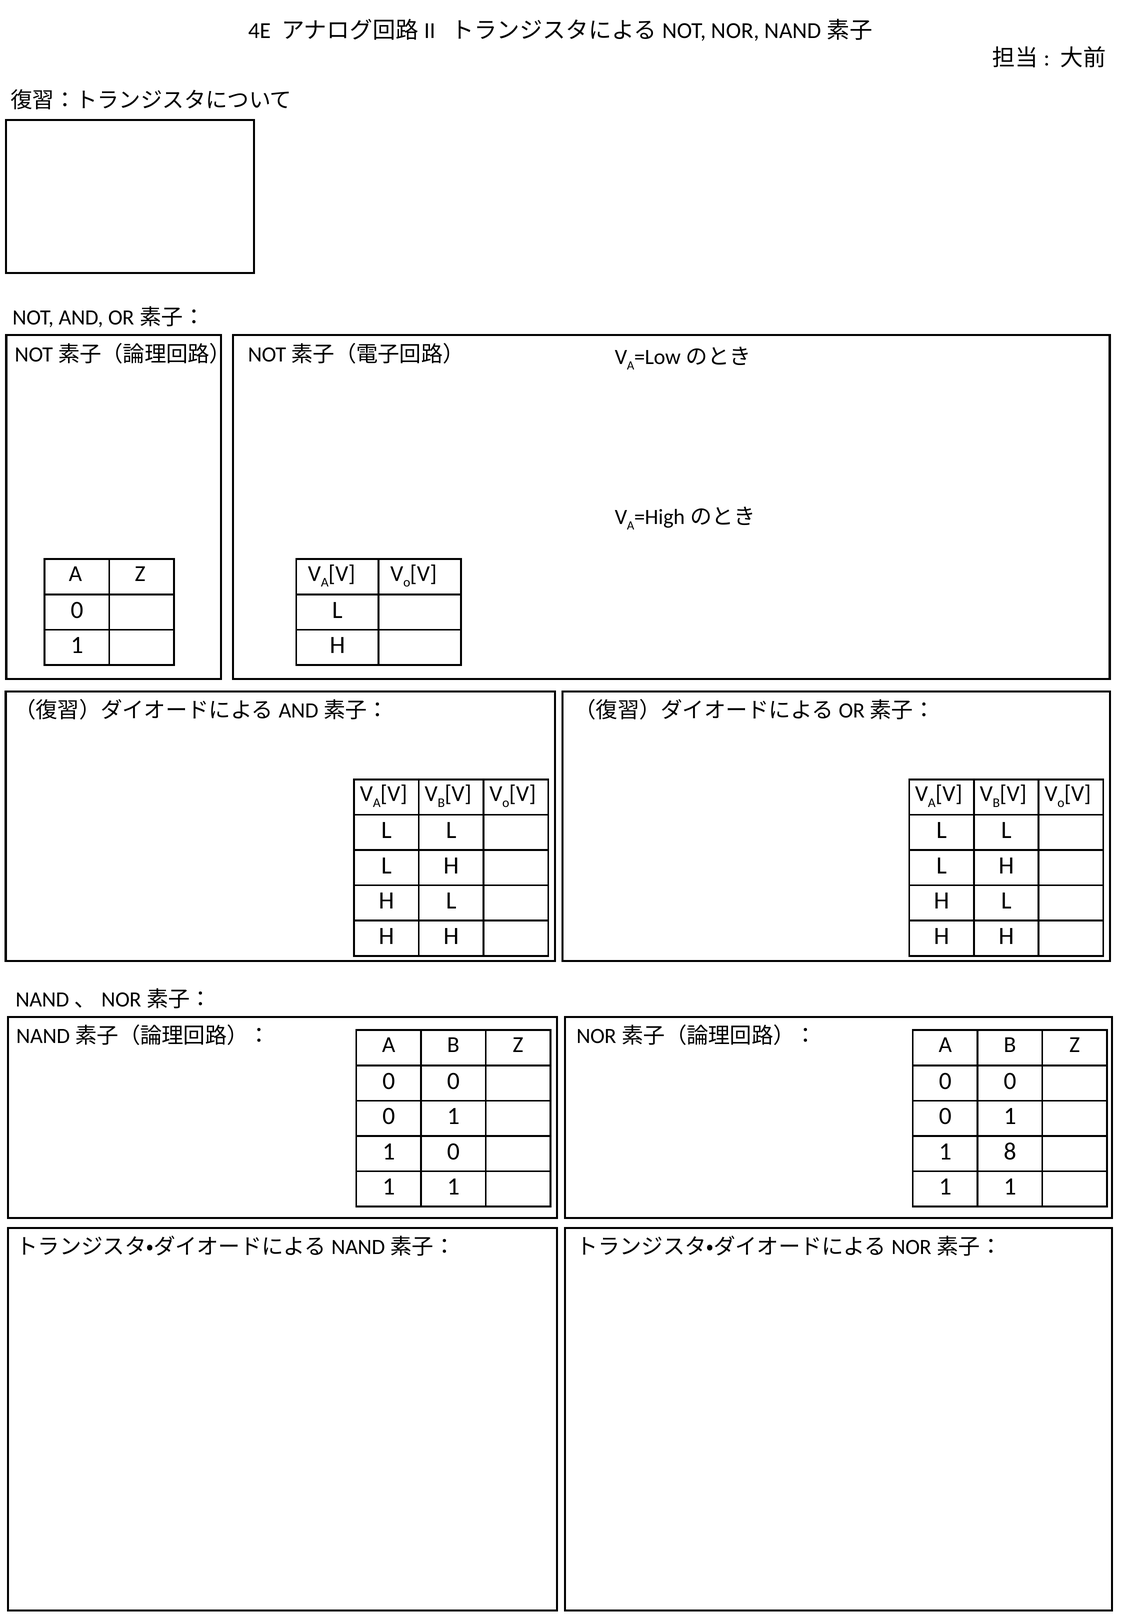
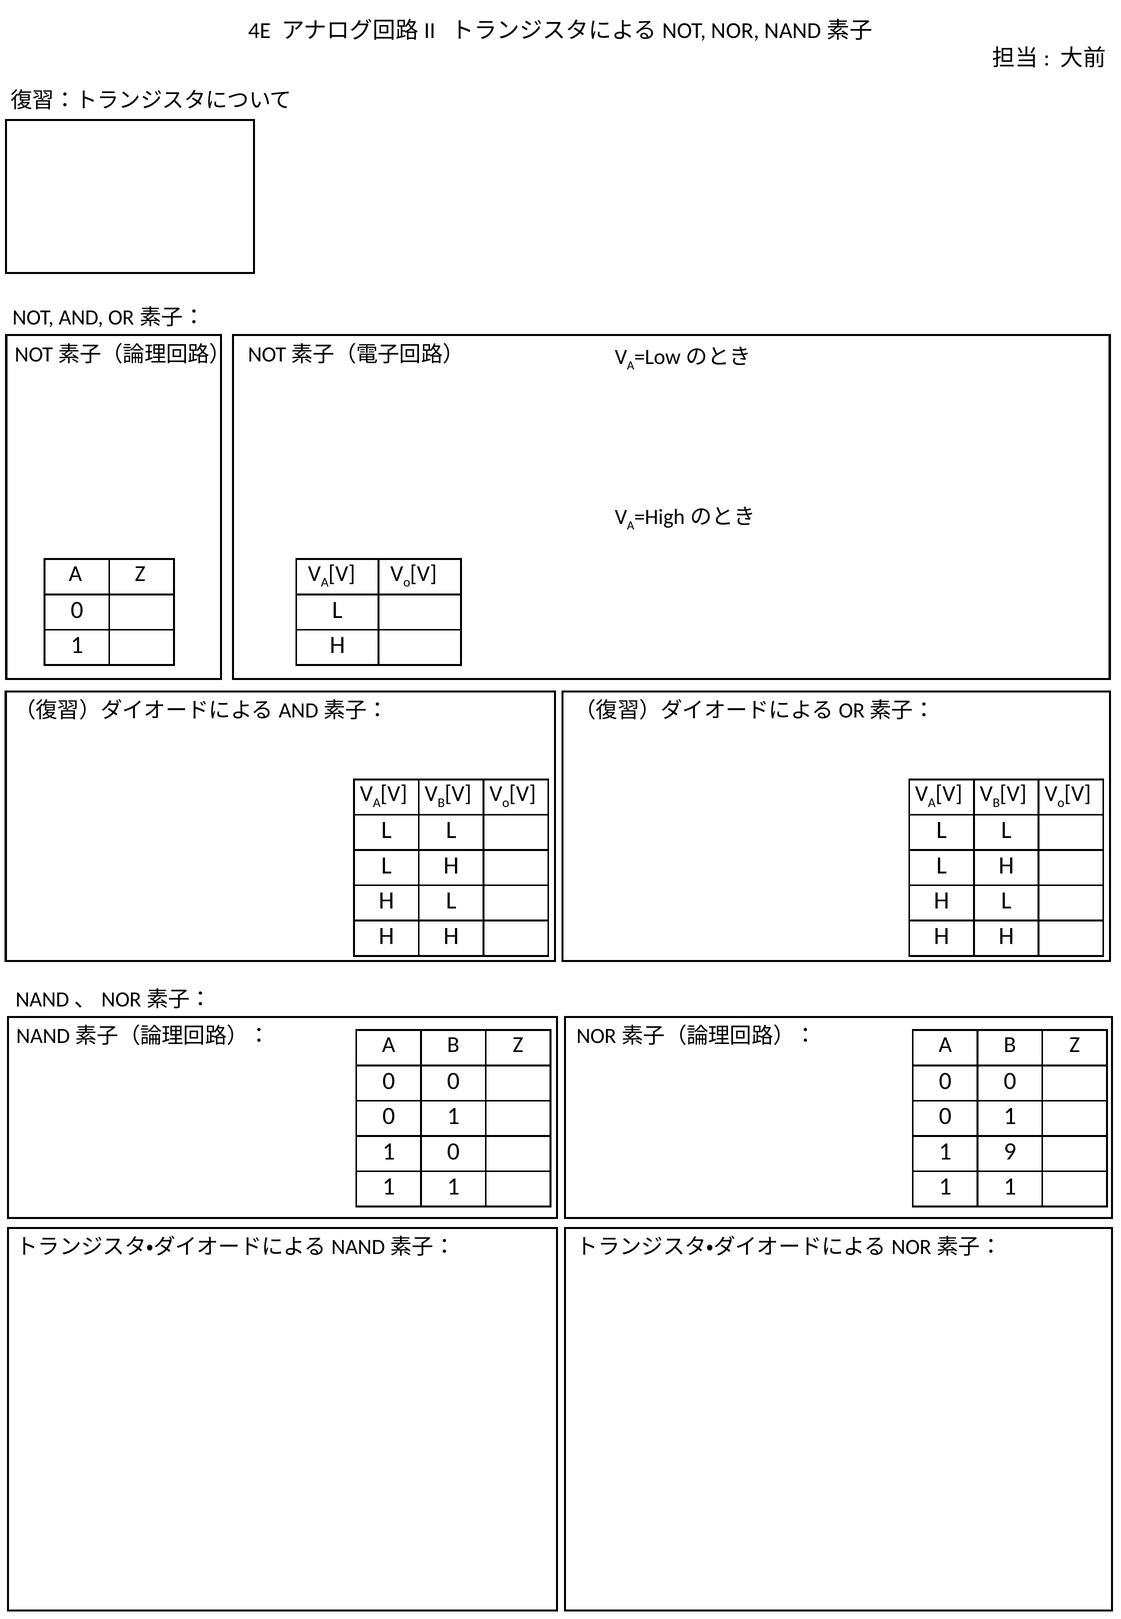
8: 8 -> 9
